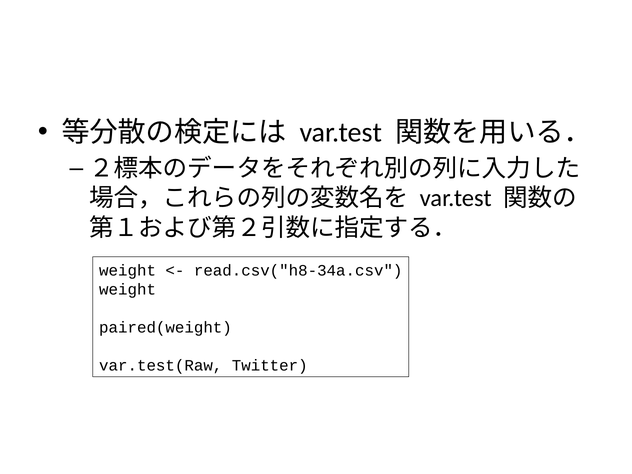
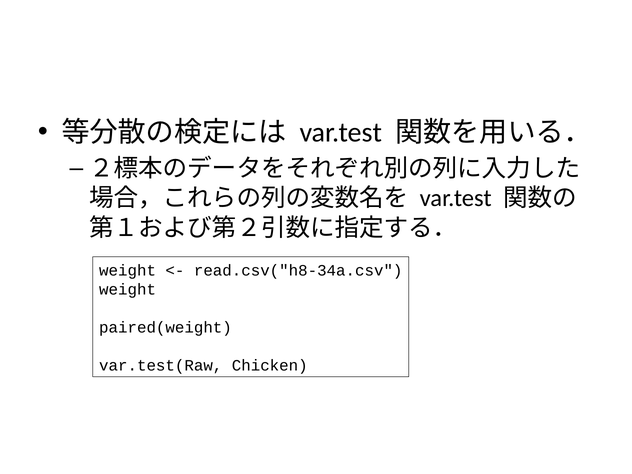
Twitter: Twitter -> Chicken
